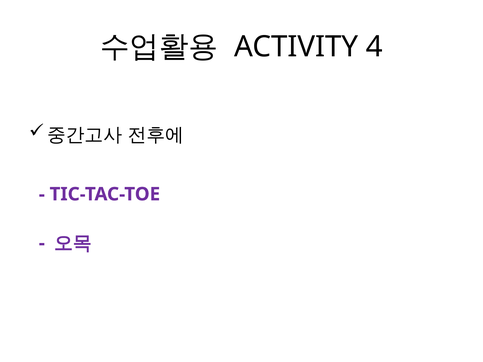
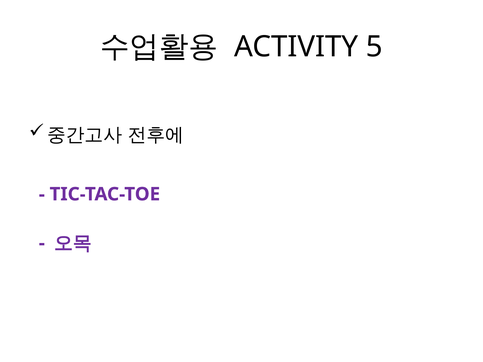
4: 4 -> 5
